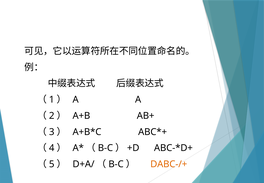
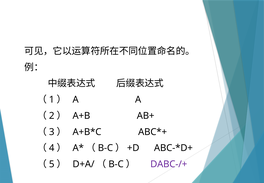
DABC-/+ colour: orange -> purple
